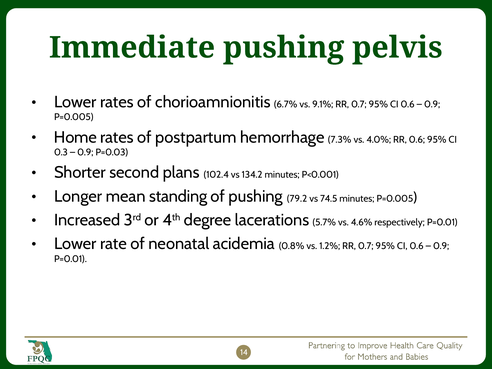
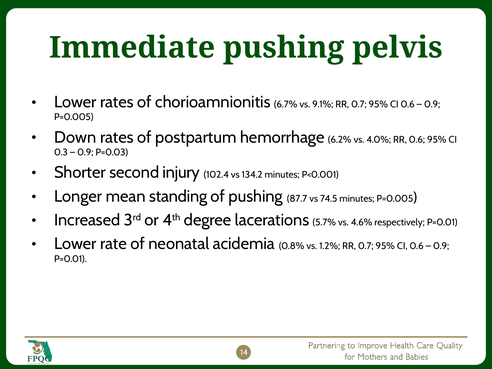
Home: Home -> Down
7.3%: 7.3% -> 6.2%
plans: plans -> injury
79.2: 79.2 -> 87.7
